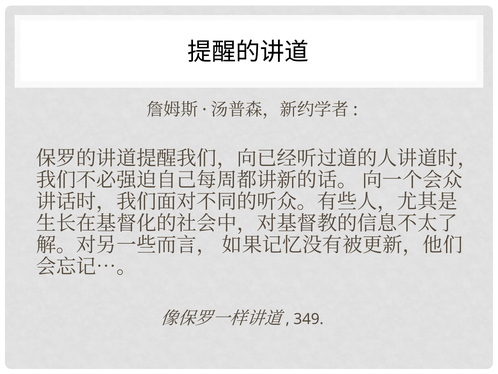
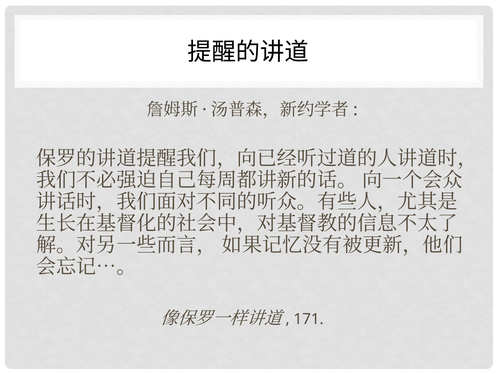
349: 349 -> 171
